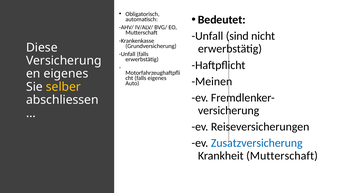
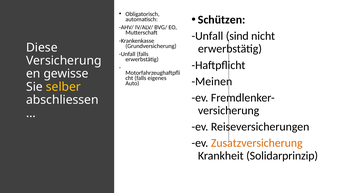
Bedeutet: Bedeutet -> Schützen
eigenes at (66, 74): eigenes -> gewisse
Zusatzversicherung colour: blue -> orange
Krankheit Mutterschaft: Mutterschaft -> Solidarprinzip
